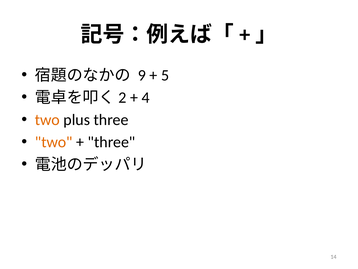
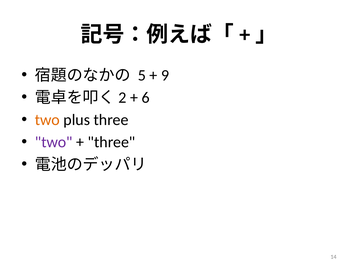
9: 9 -> 5
5: 5 -> 9
4: 4 -> 6
two at (54, 142) colour: orange -> purple
